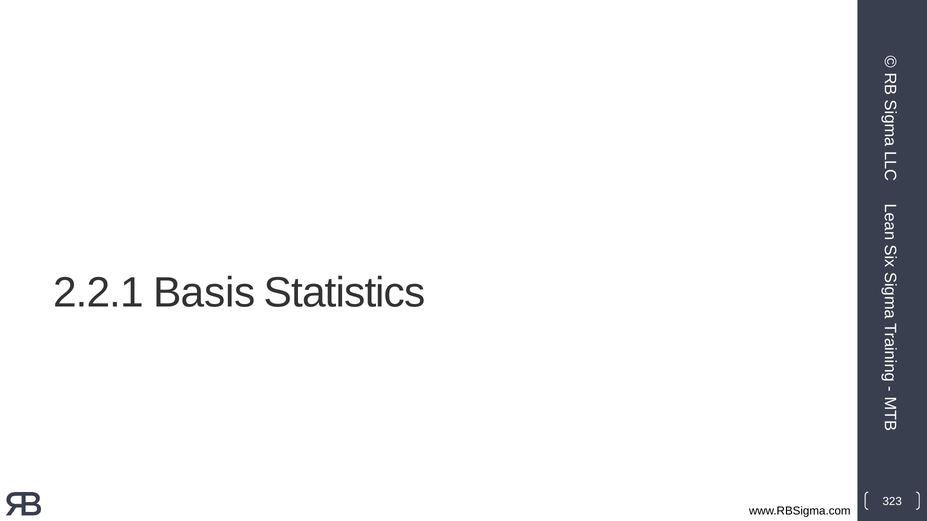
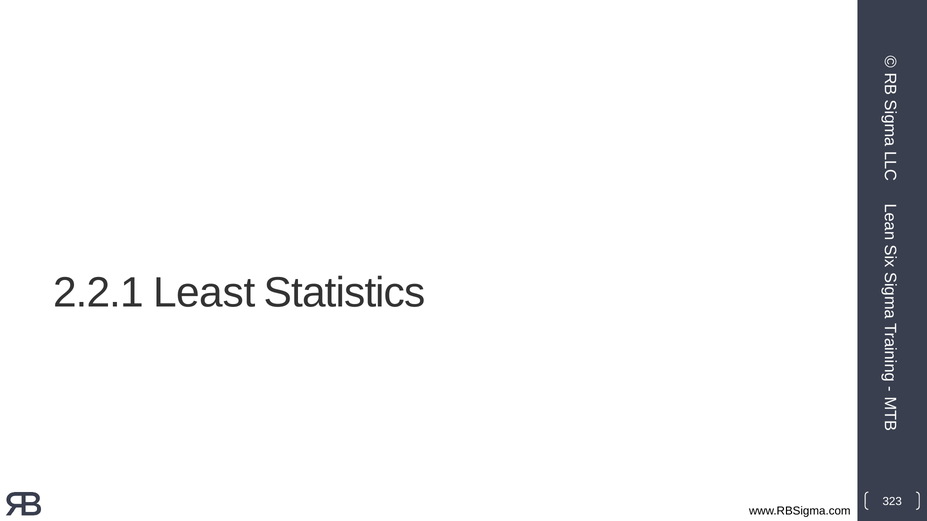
Basis: Basis -> Least
